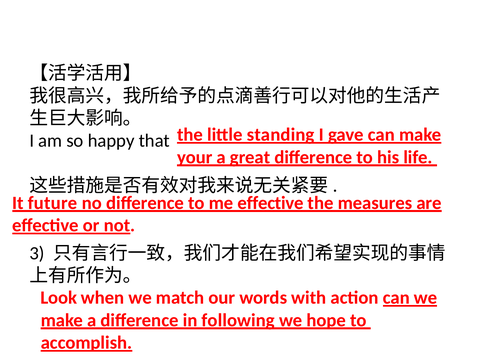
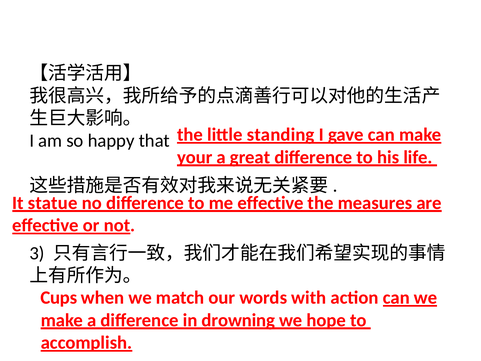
future: future -> statue
Look: Look -> Cups
following: following -> drowning
